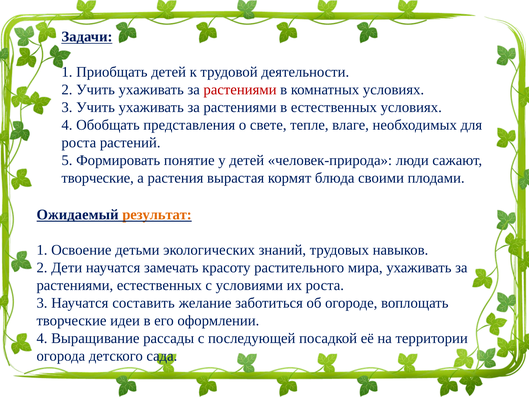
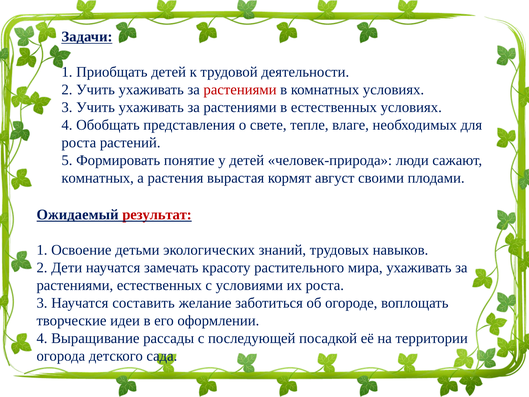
творческие at (98, 178): творческие -> комнатных
блюда: блюда -> август
результат colour: orange -> red
